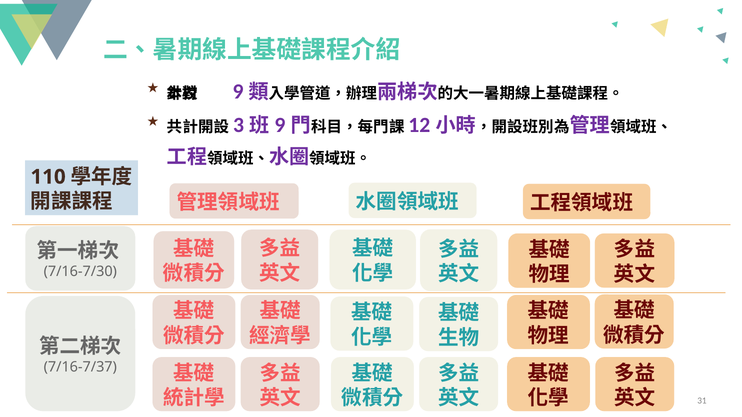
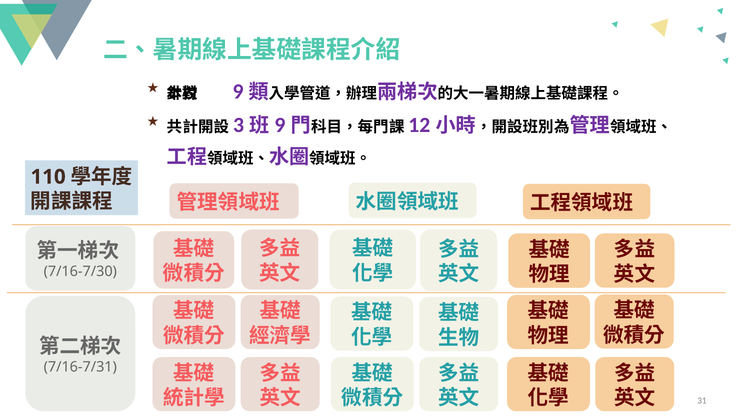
7/16-7/37: 7/16-7/37 -> 7/16-7/31
